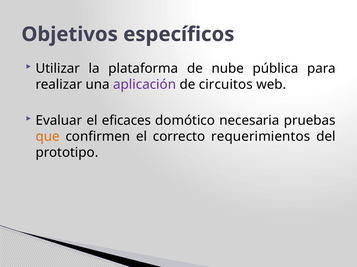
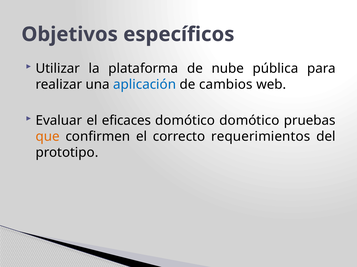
aplicación colour: purple -> blue
circuitos: circuitos -> cambios
domótico necesaria: necesaria -> domótico
